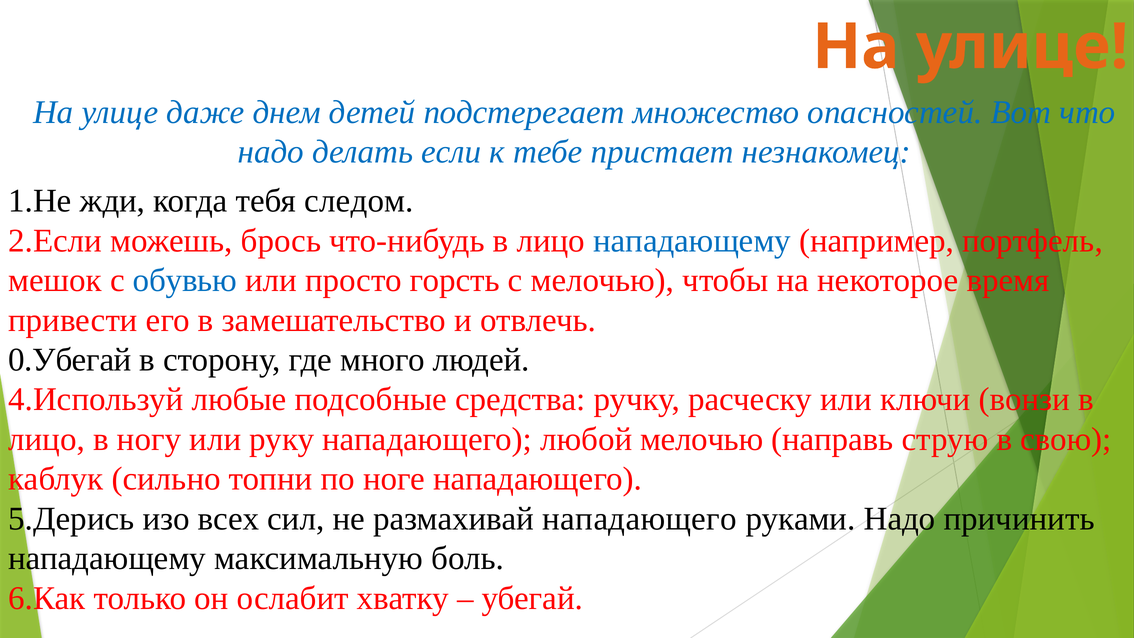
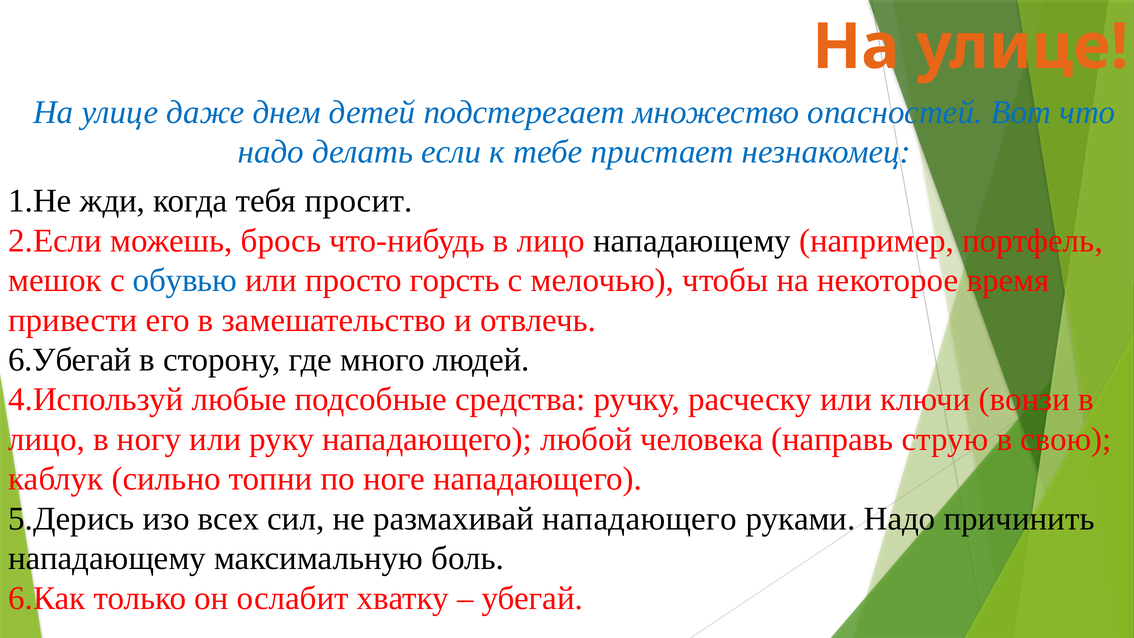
следом: следом -> просит
нападающему at (692, 241) colour: blue -> black
0.Убегай: 0.Убегай -> 6.Убегай
любой мелочью: мелочью -> человека
